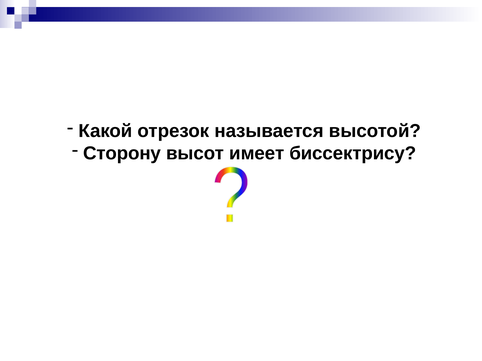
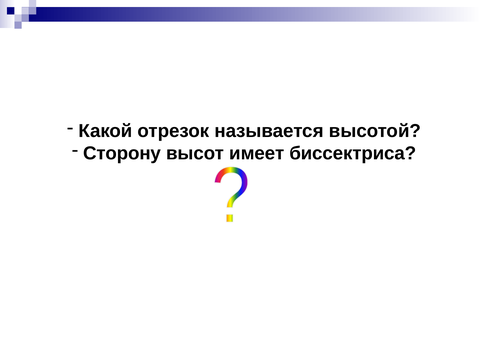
биссектрису: биссектрису -> биссектриса
